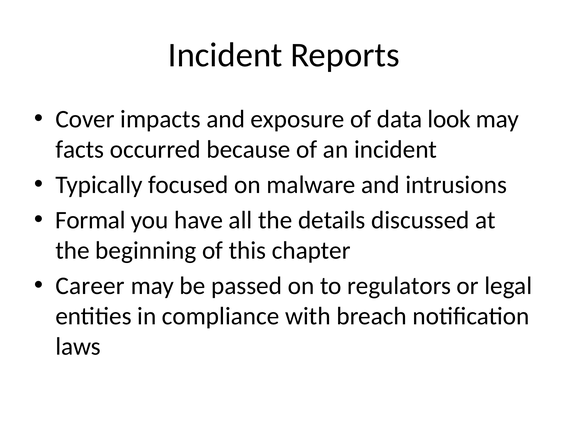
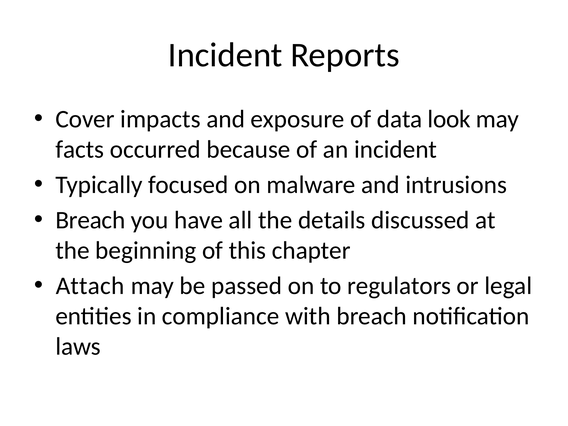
Formal at (90, 220): Formal -> Breach
Career: Career -> Attach
